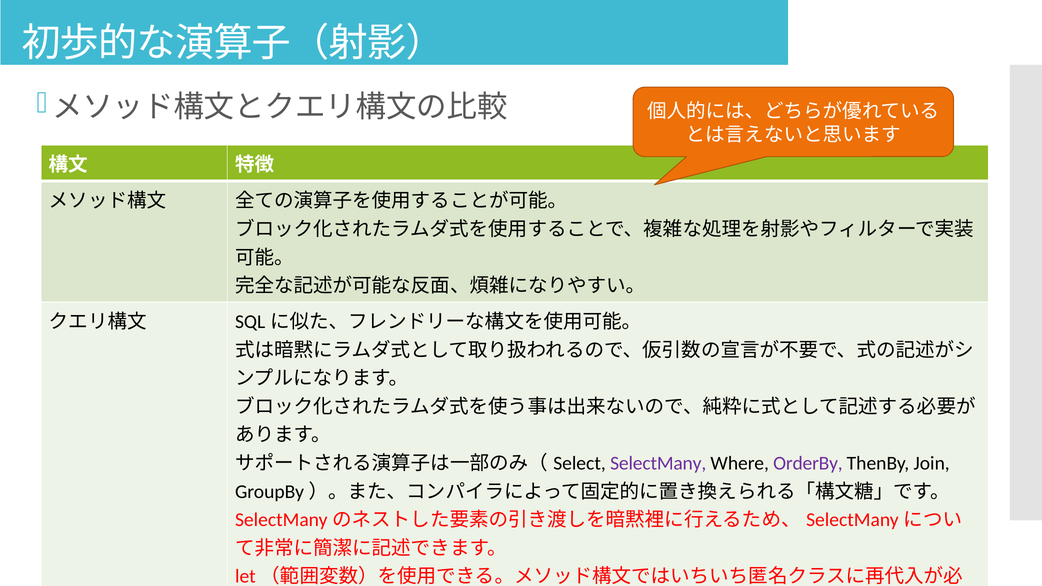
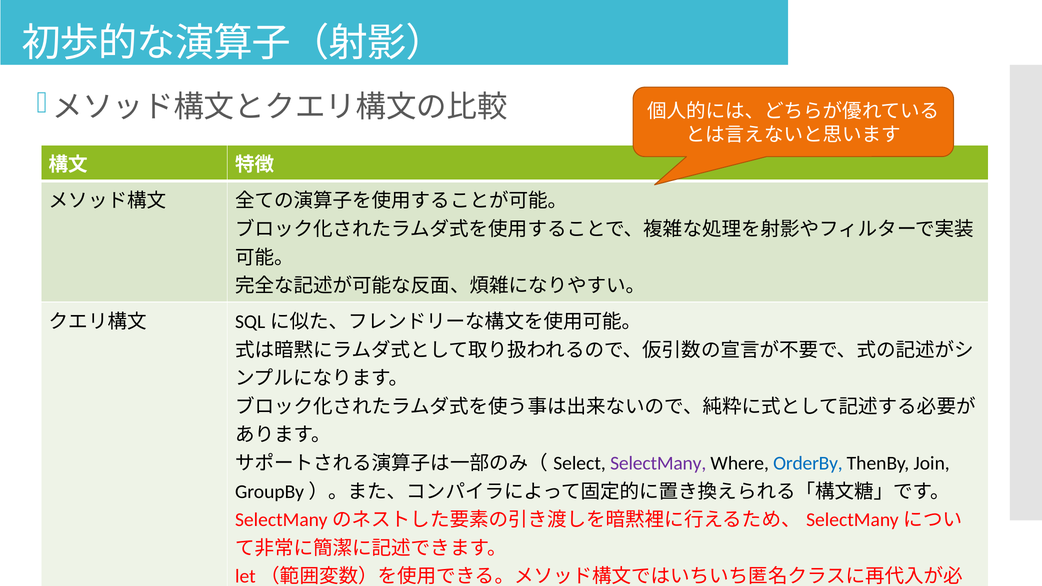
OrderBy colour: purple -> blue
